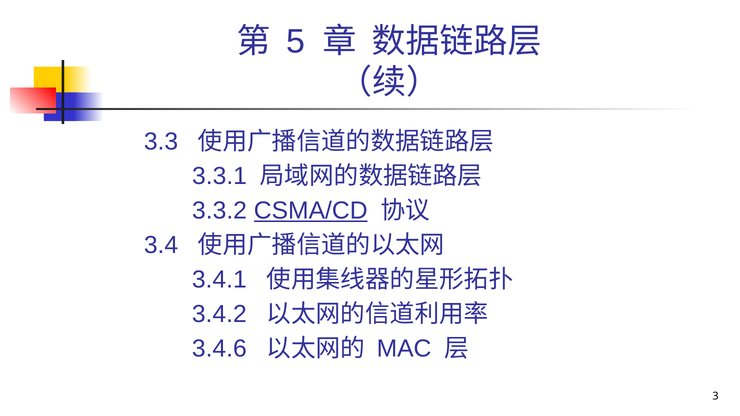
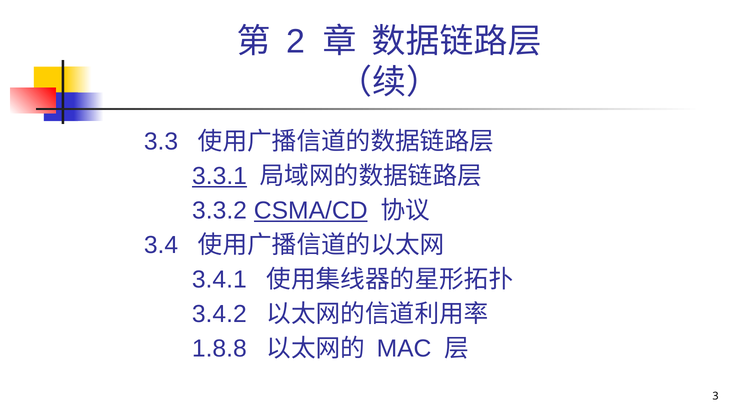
5: 5 -> 2
3.3.1 underline: none -> present
3.4.6: 3.4.6 -> 1.8.8
